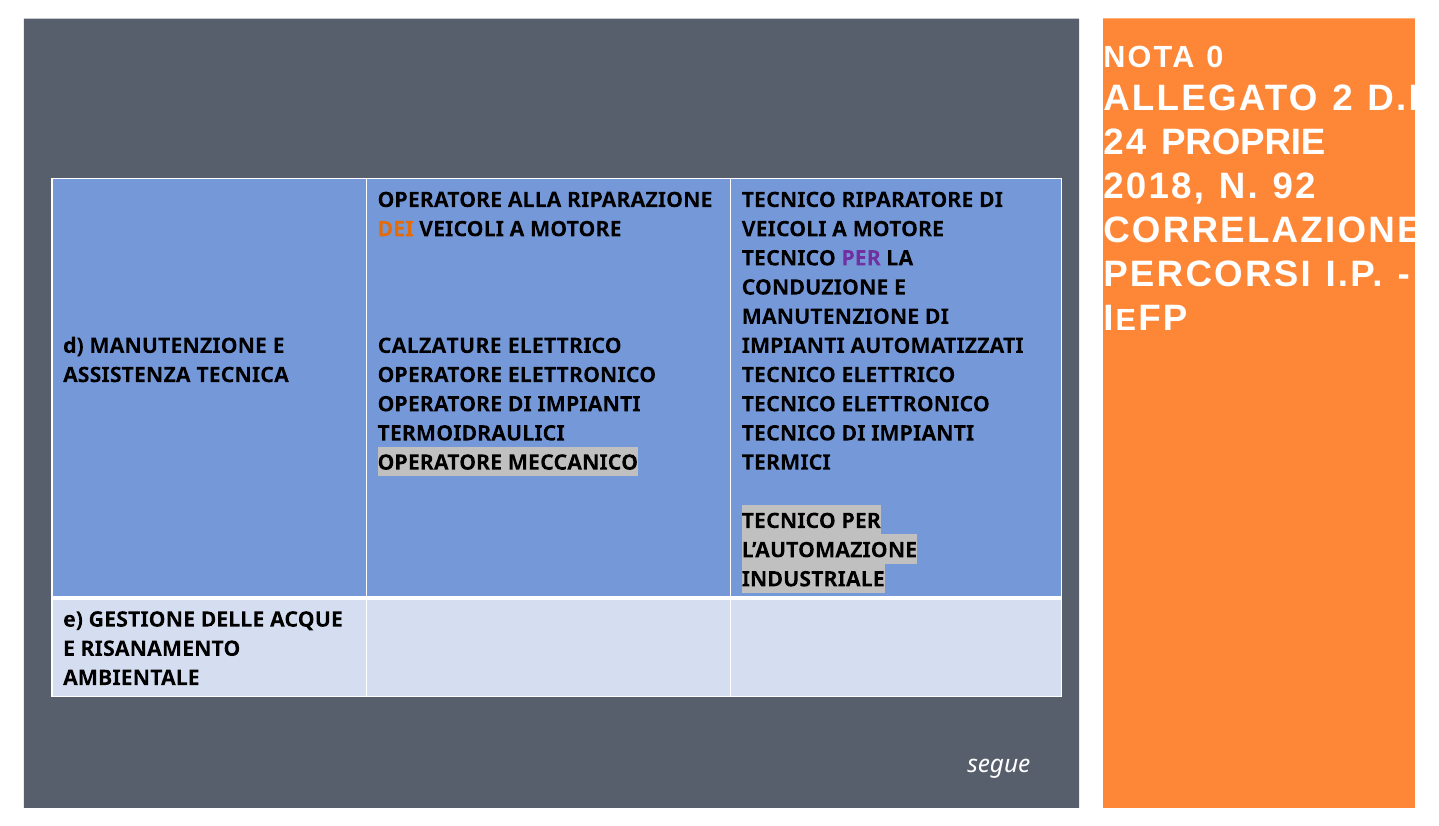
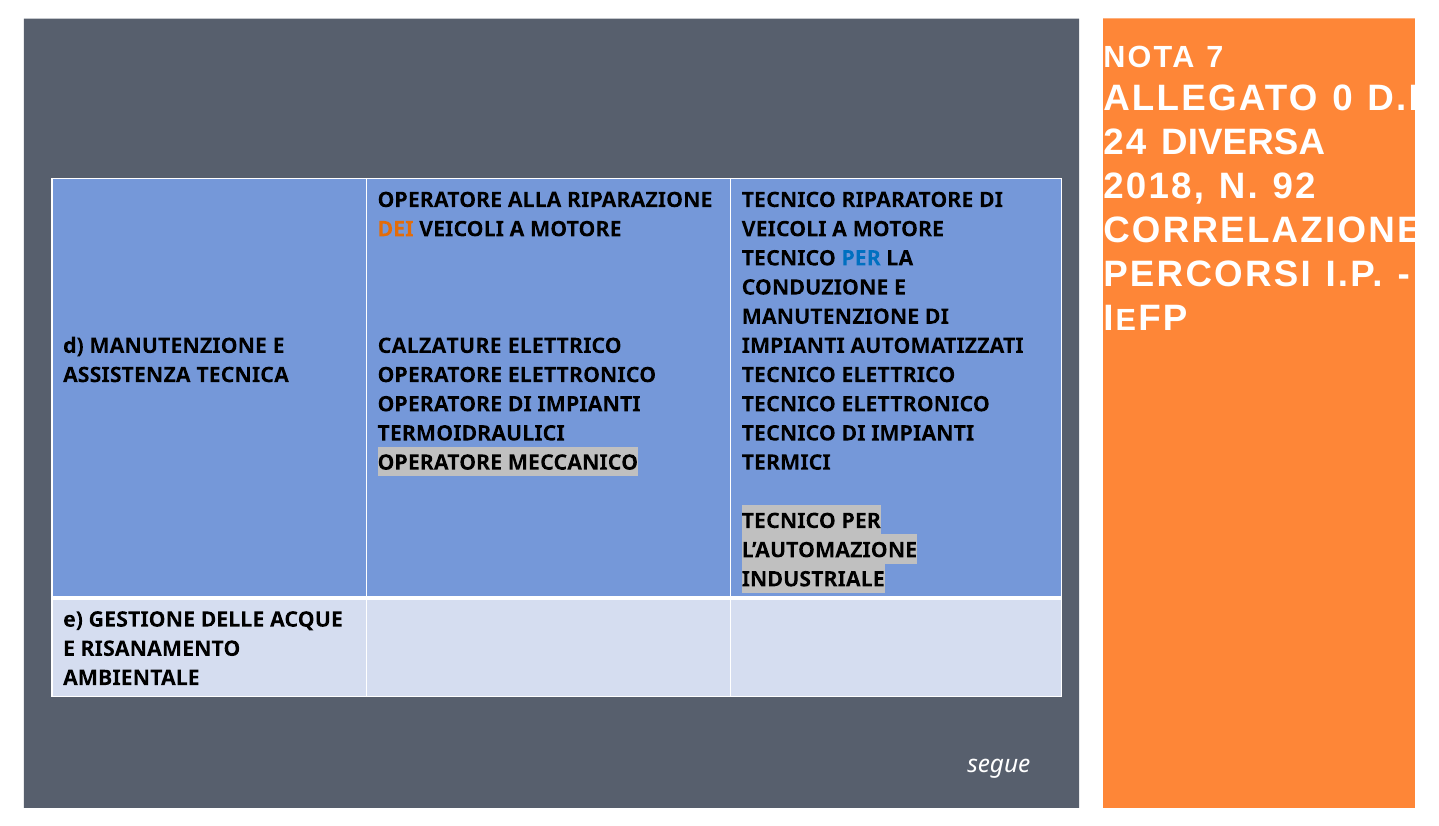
0: 0 -> 7
2: 2 -> 0
PROPRIE: PROPRIE -> DIVERSA
PER at (861, 258) colour: purple -> blue
